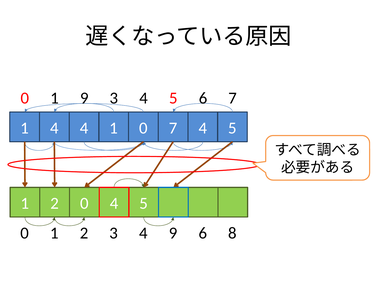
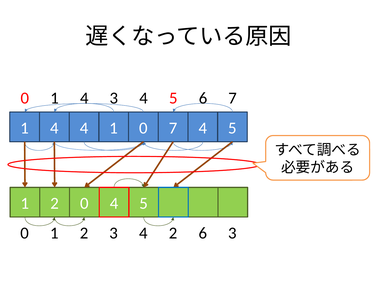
0 1 9: 9 -> 4
4 9: 9 -> 2
6 8: 8 -> 3
